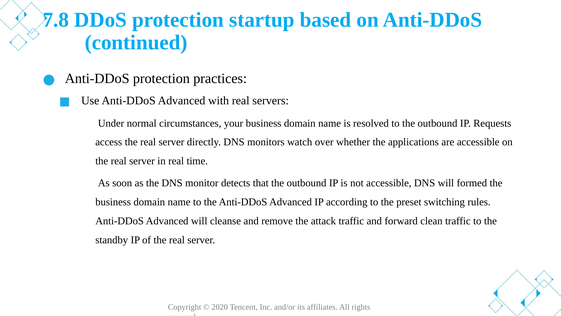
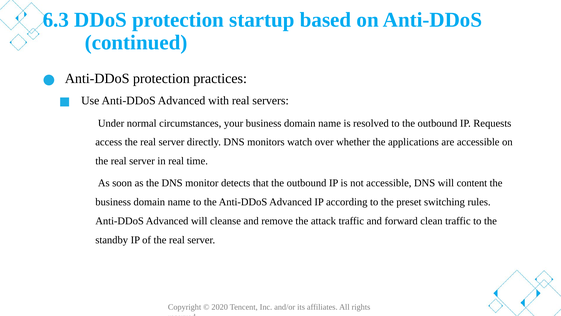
7.8: 7.8 -> 6.3
formed: formed -> content
